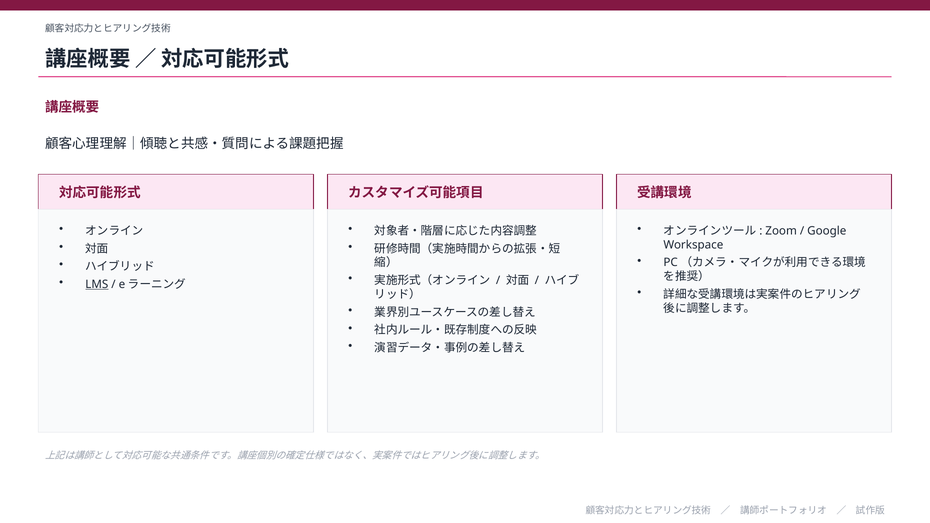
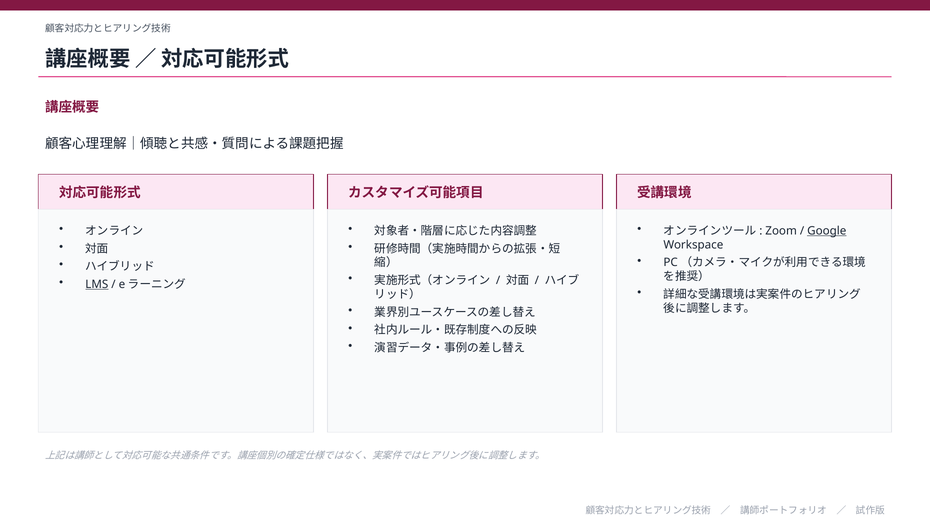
Google underline: none -> present
